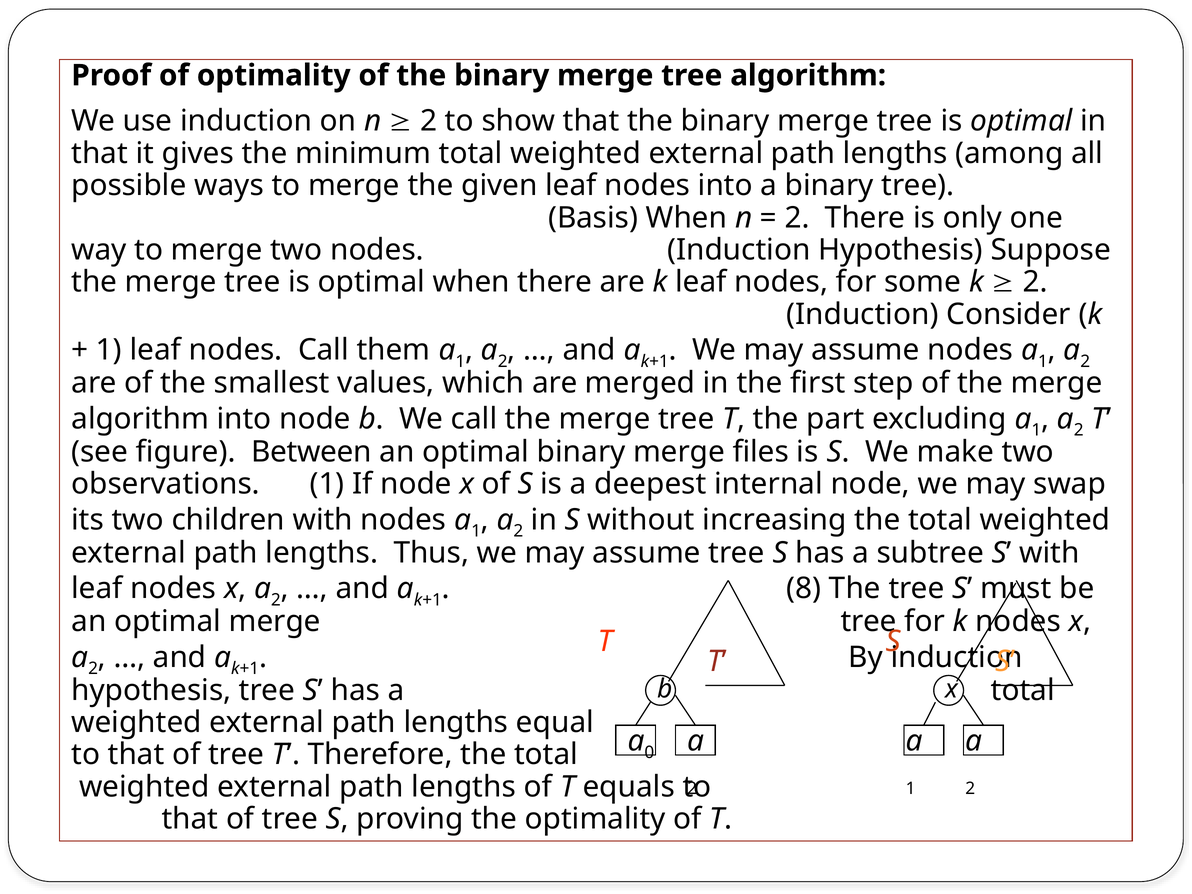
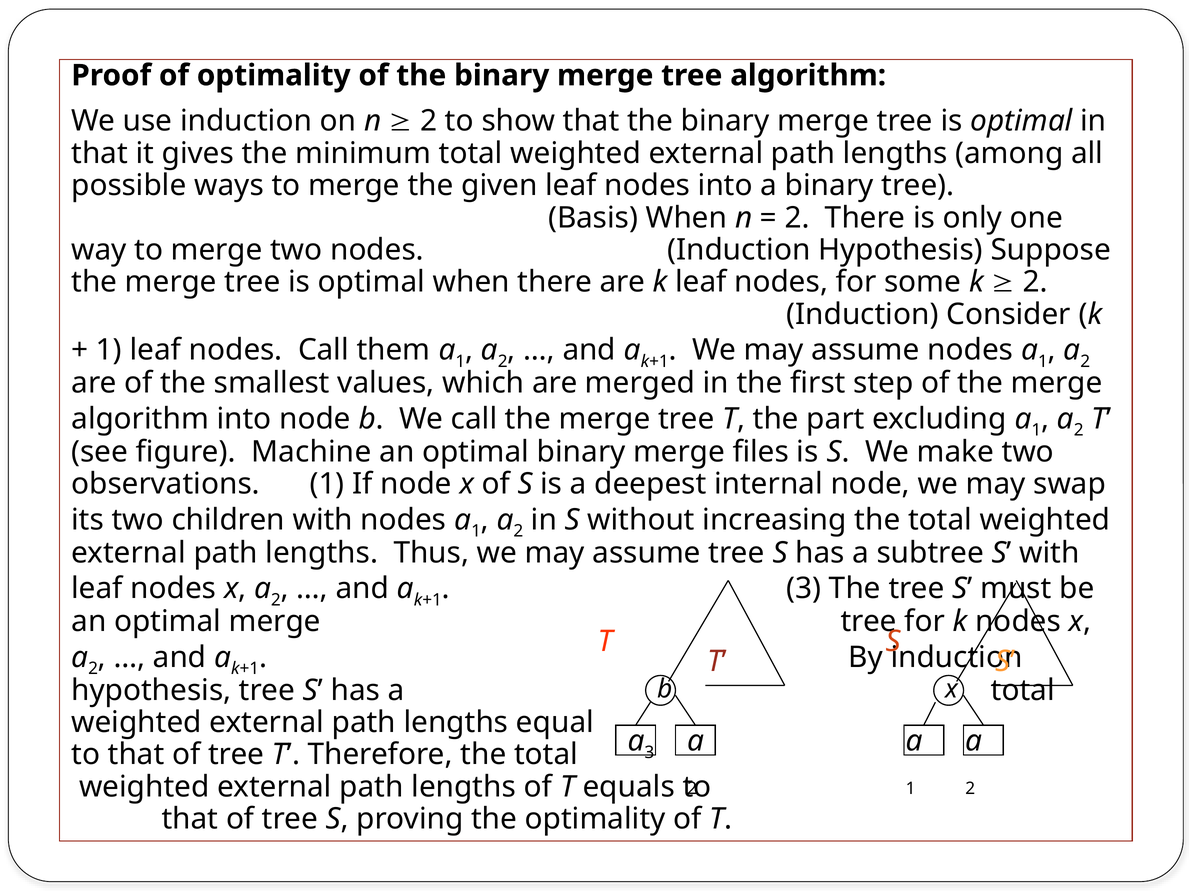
Between: Between -> Machine
8 at (804, 588): 8 -> 3
a 0: 0 -> 3
